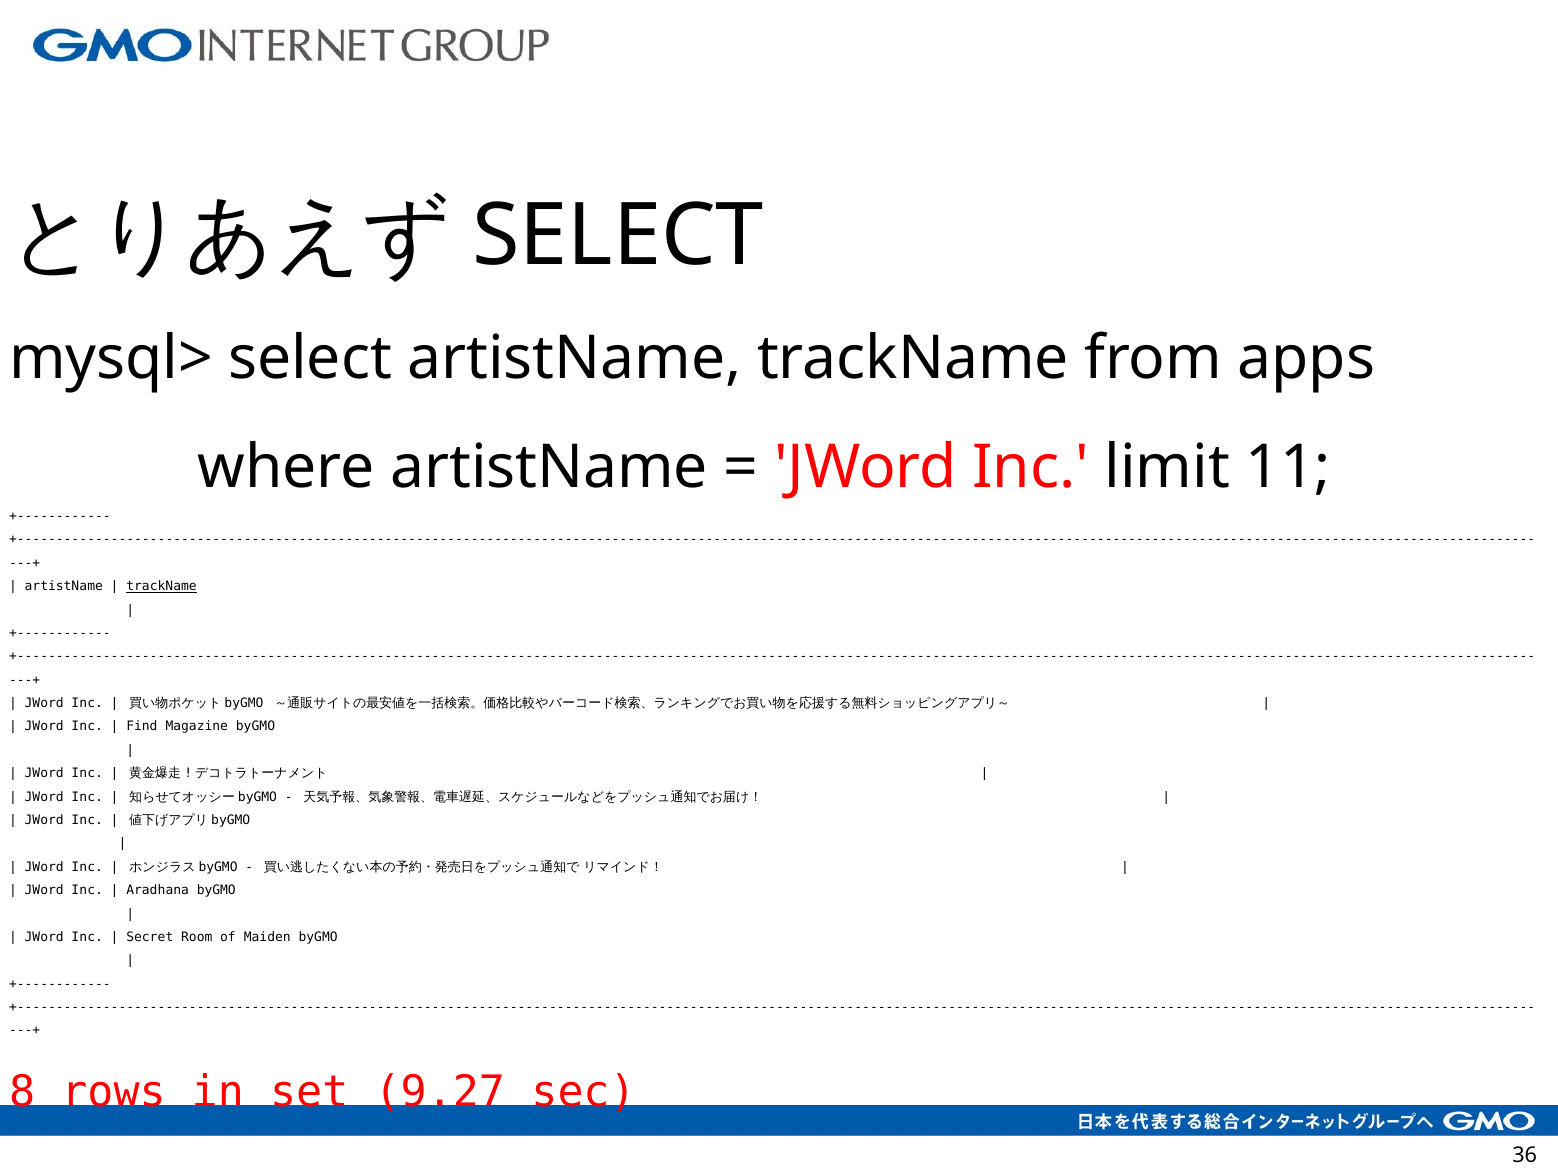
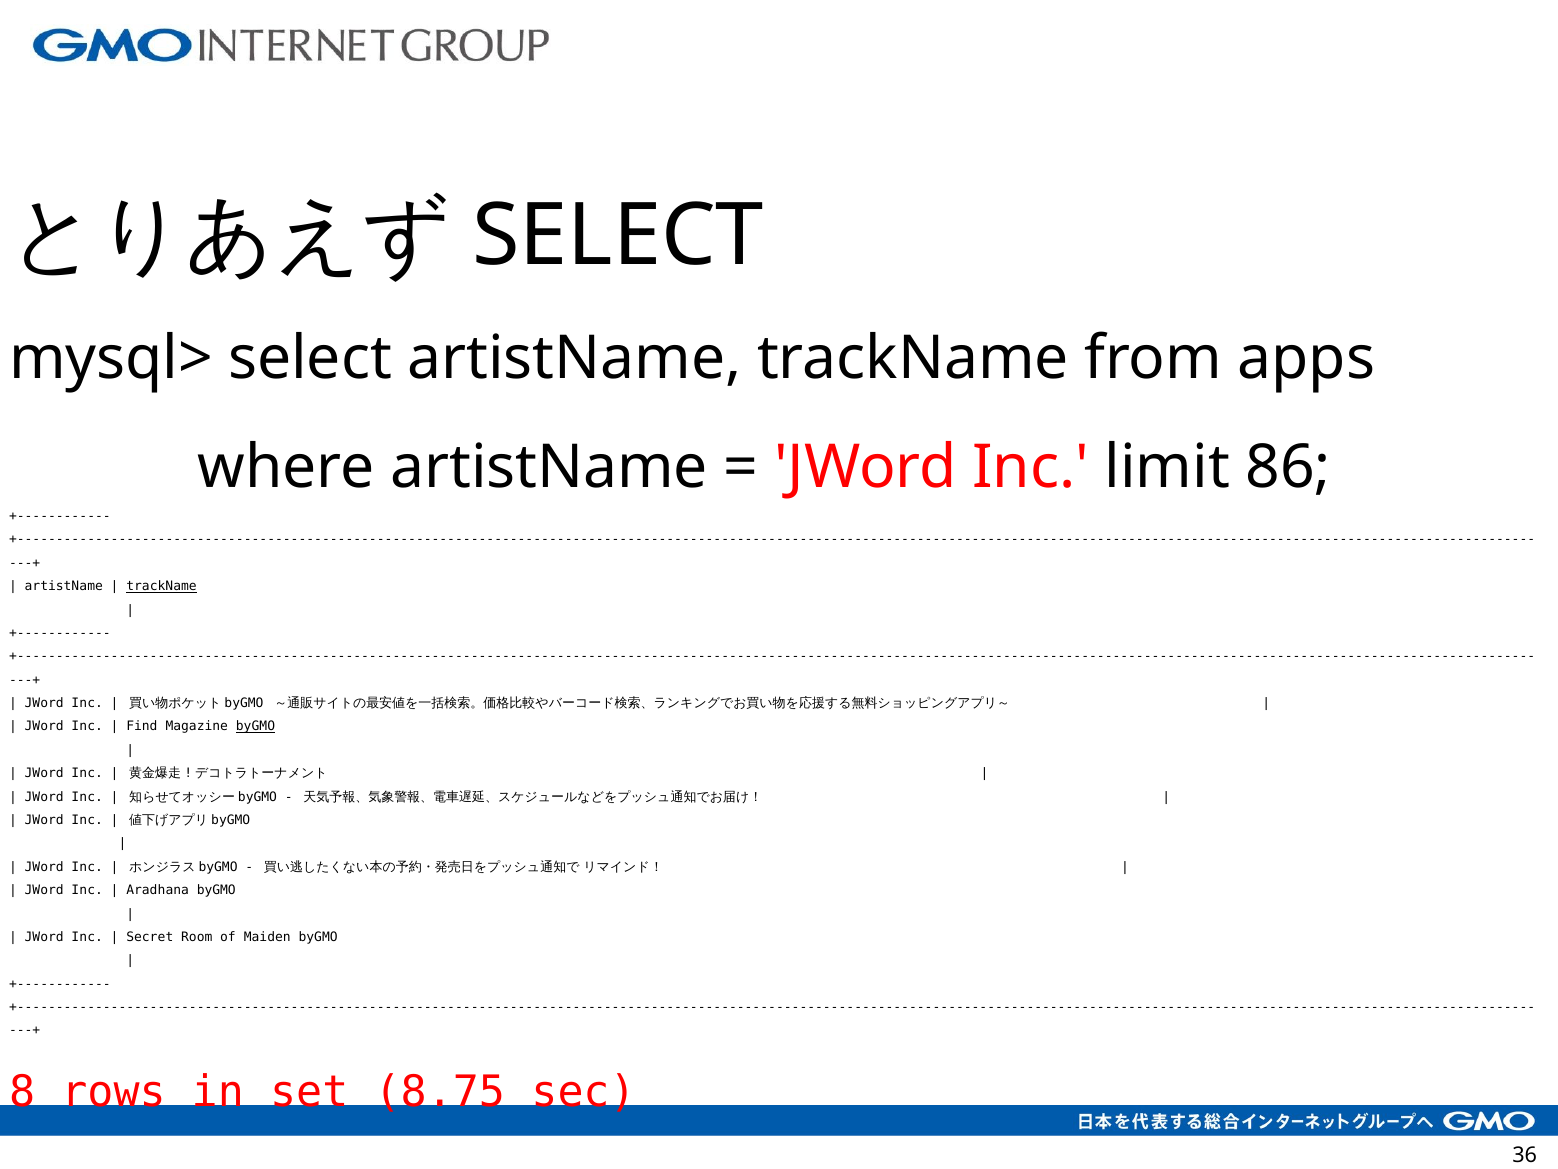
11: 11 -> 86
byGMO at (255, 726) underline: none -> present
9.27: 9.27 -> 8.75
